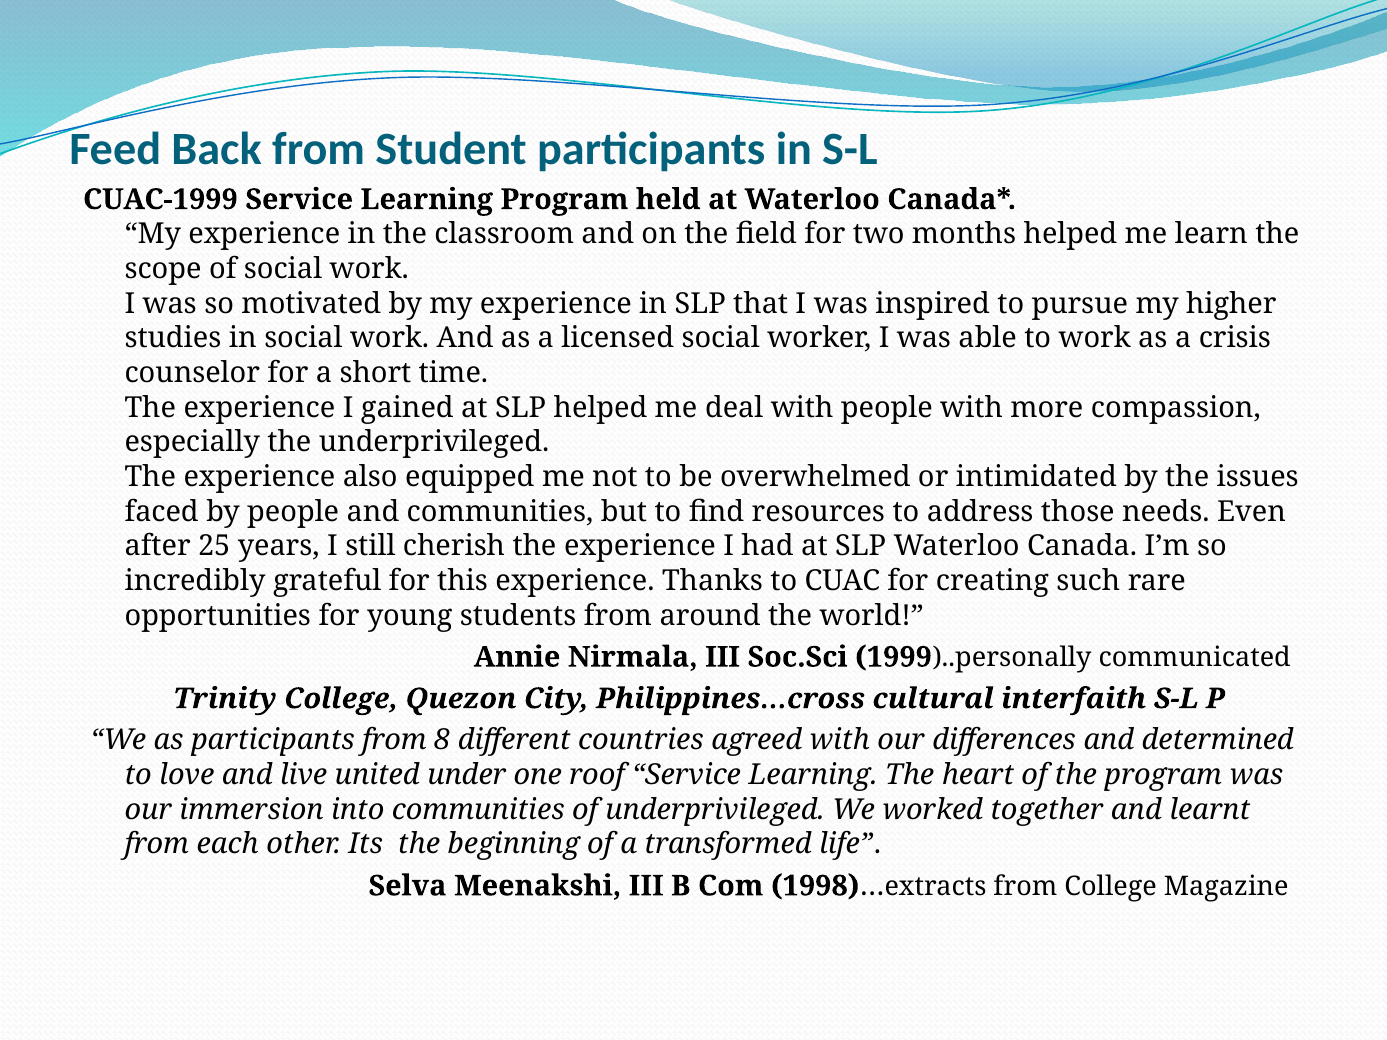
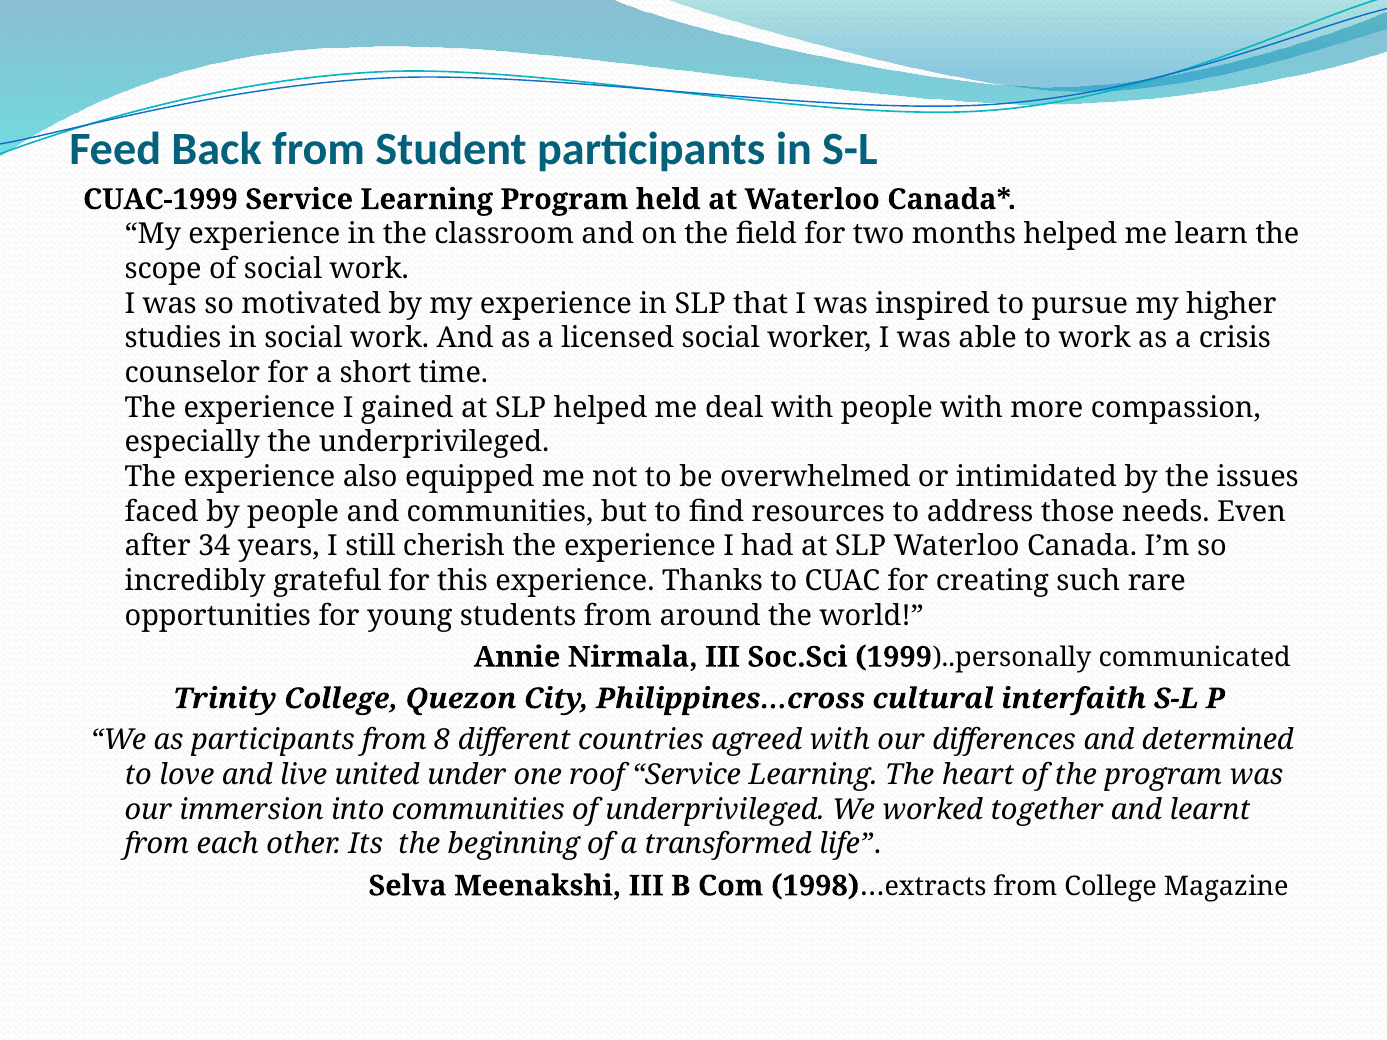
25: 25 -> 34
